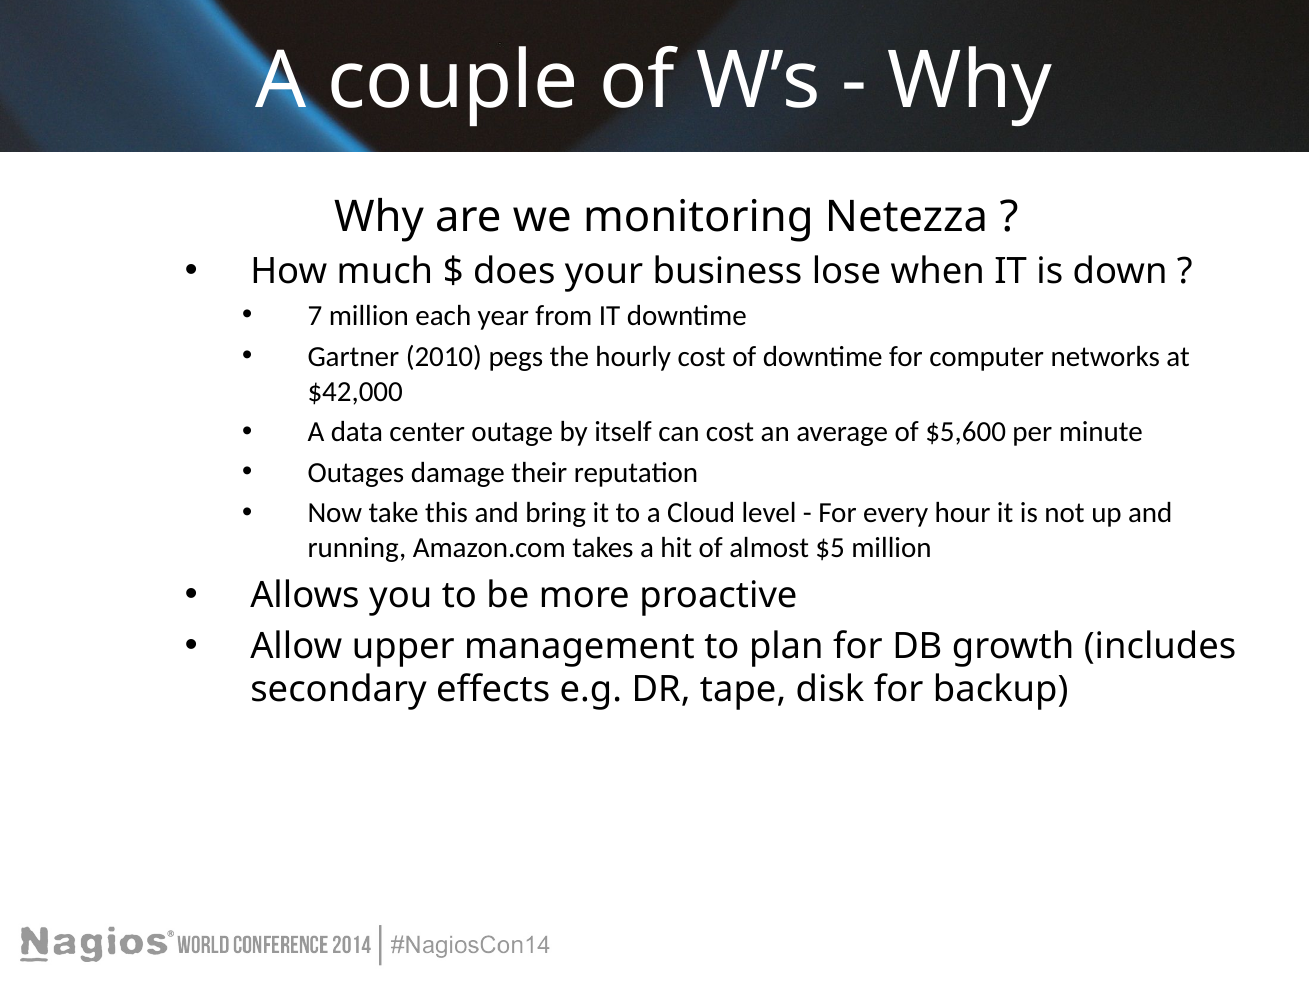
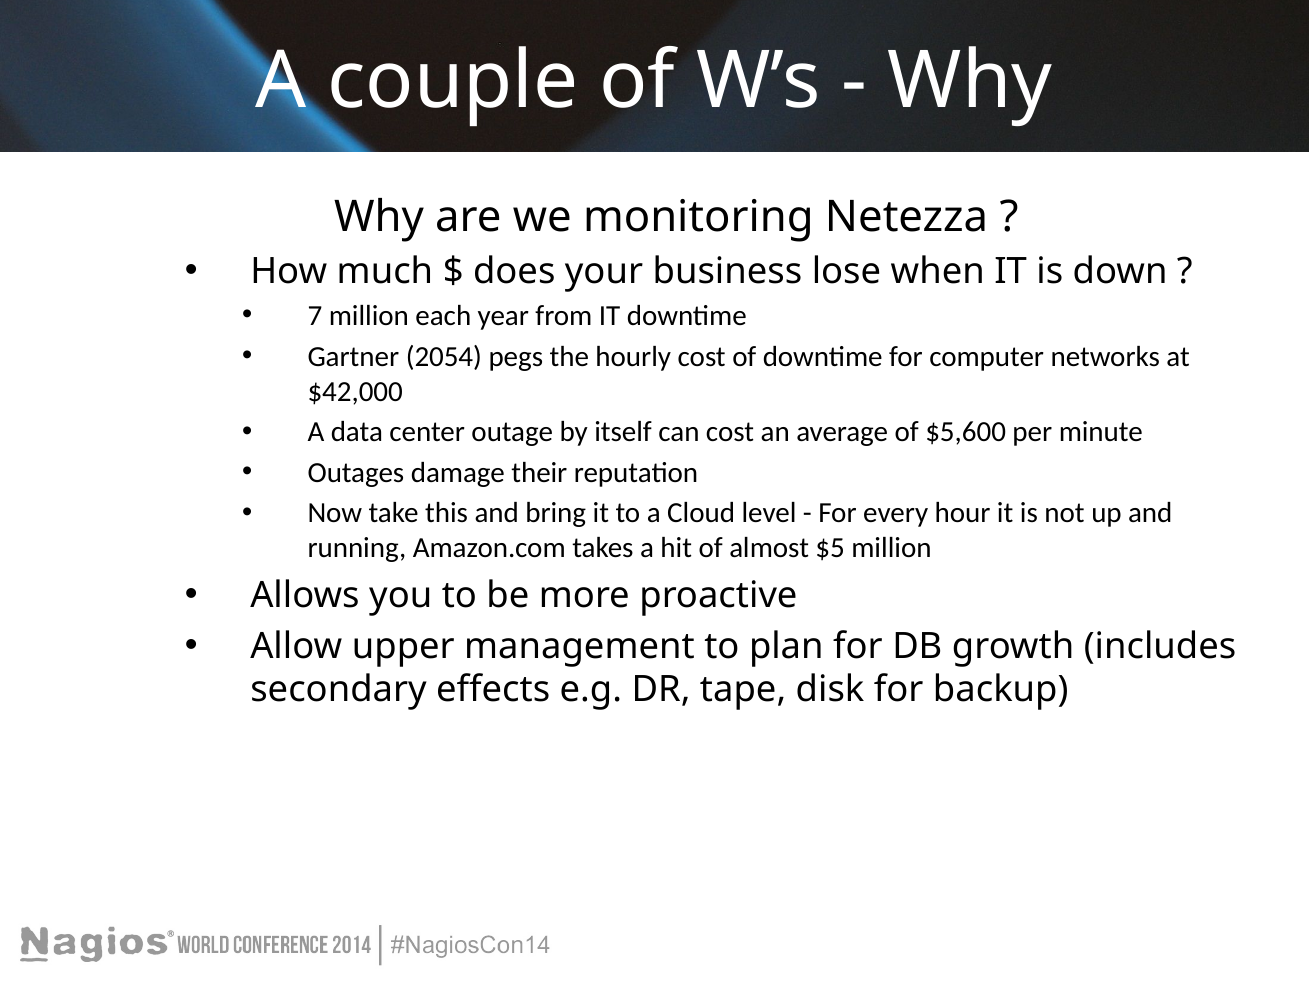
2010: 2010 -> 2054
